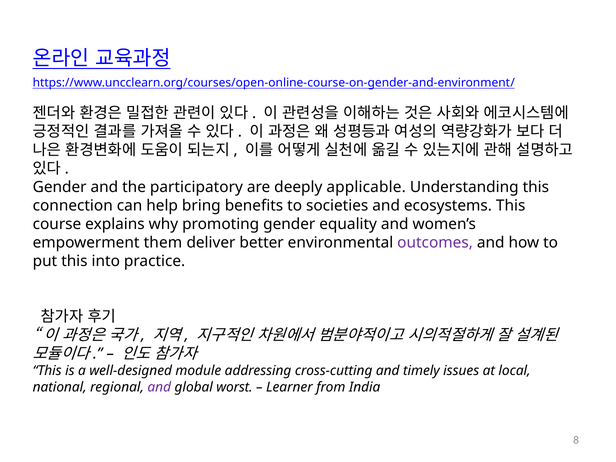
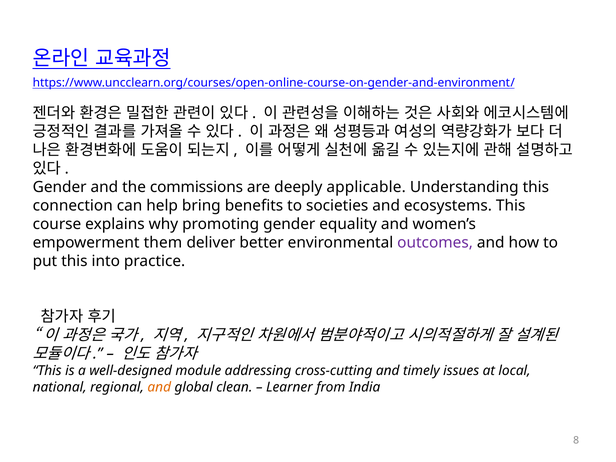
participatory: participatory -> commissions
and at (159, 387) colour: purple -> orange
worst: worst -> clean
